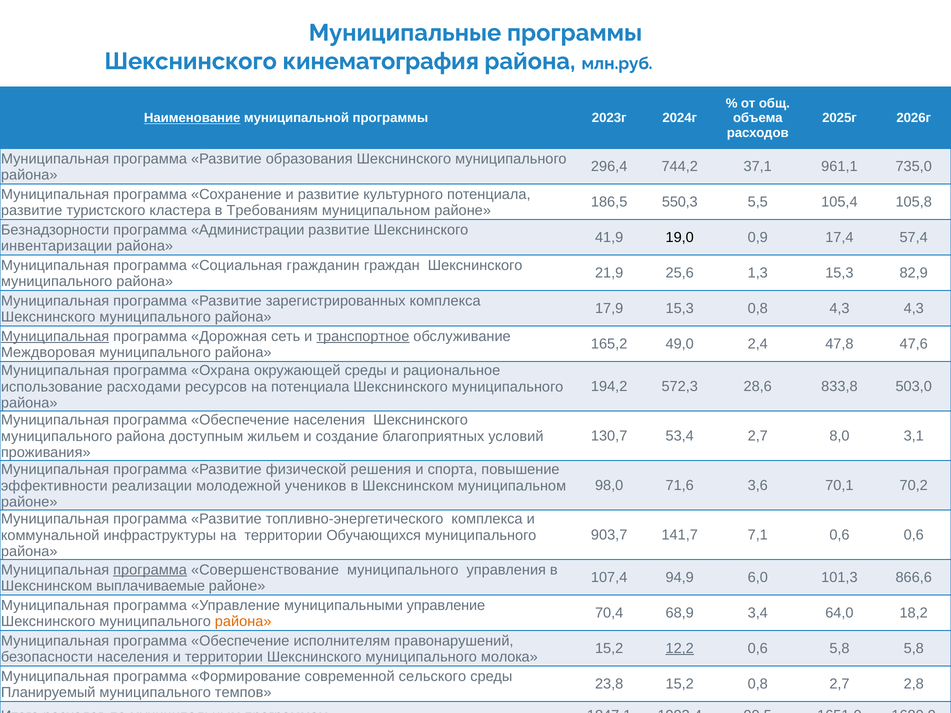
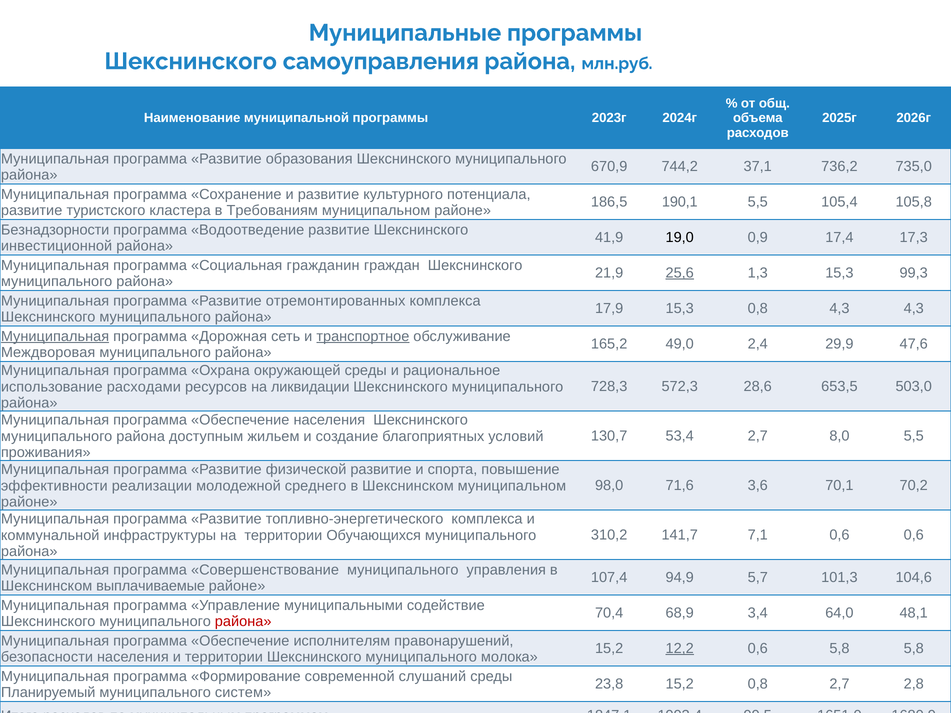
кинематография: кинематография -> самоуправления
Наименование underline: present -> none
296,4: 296,4 -> 670,9
961,1: 961,1 -> 736,2
550,3: 550,3 -> 190,1
Администрации: Администрации -> Водоотведение
57,4: 57,4 -> 17,3
инвентаризации: инвентаризации -> инвестиционной
25,6 underline: none -> present
82,9: 82,9 -> 99,3
зарегистрированных: зарегистрированных -> отремонтированных
47,8: 47,8 -> 29,9
194,2: 194,2 -> 728,3
833,8: 833,8 -> 653,5
на потенциала: потенциала -> ликвидации
8,0 3,1: 3,1 -> 5,5
физической решения: решения -> развитие
учеников: учеников -> среднего
903,7: 903,7 -> 310,2
программа at (150, 570) underline: present -> none
6,0: 6,0 -> 5,7
866,6: 866,6 -> 104,6
муниципальными управление: управление -> содействие
18,2: 18,2 -> 48,1
района at (243, 622) colour: orange -> red
сельского: сельского -> слушаний
темпов: темпов -> систем
